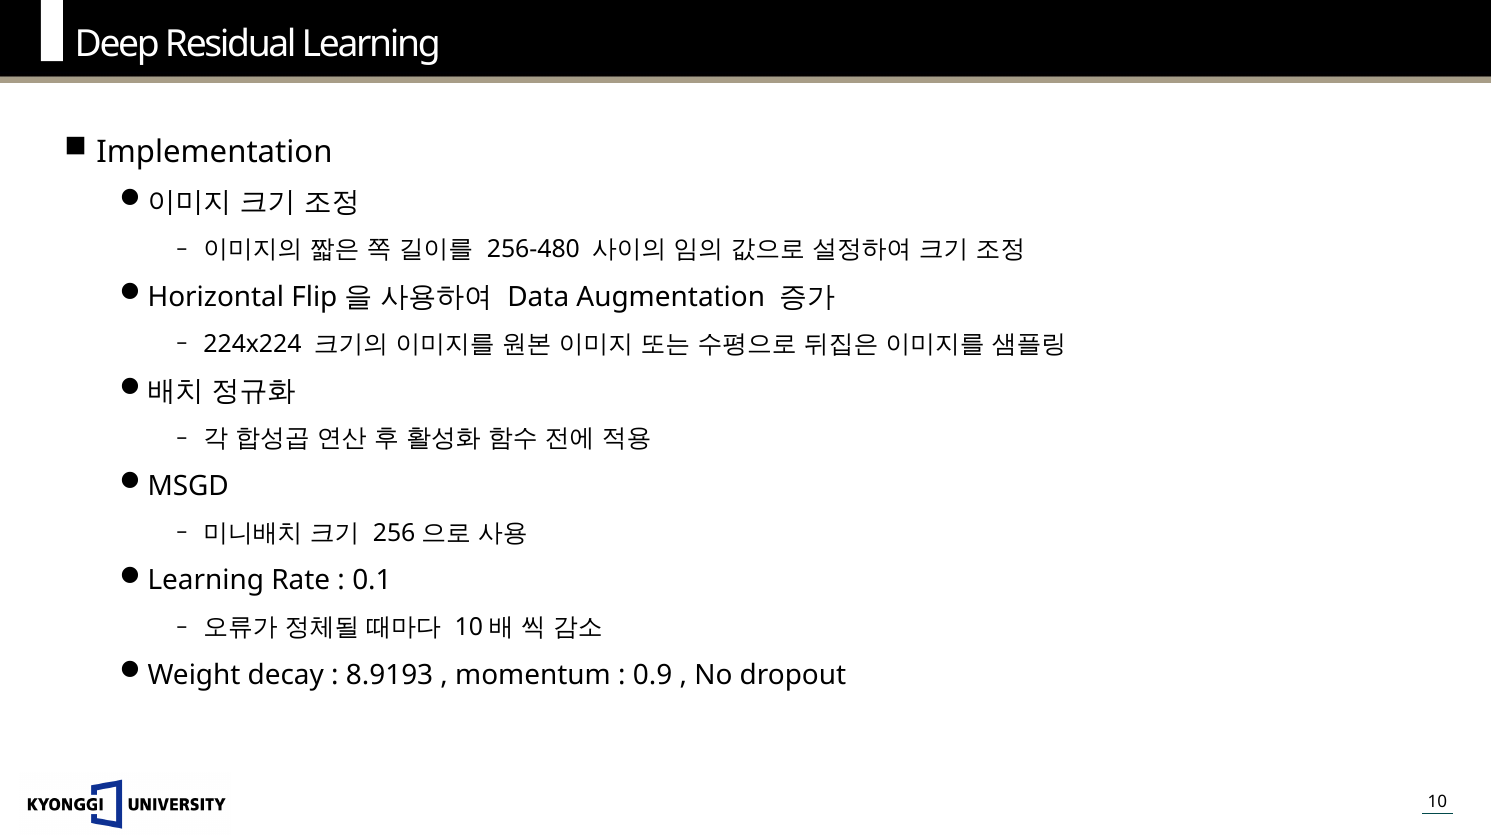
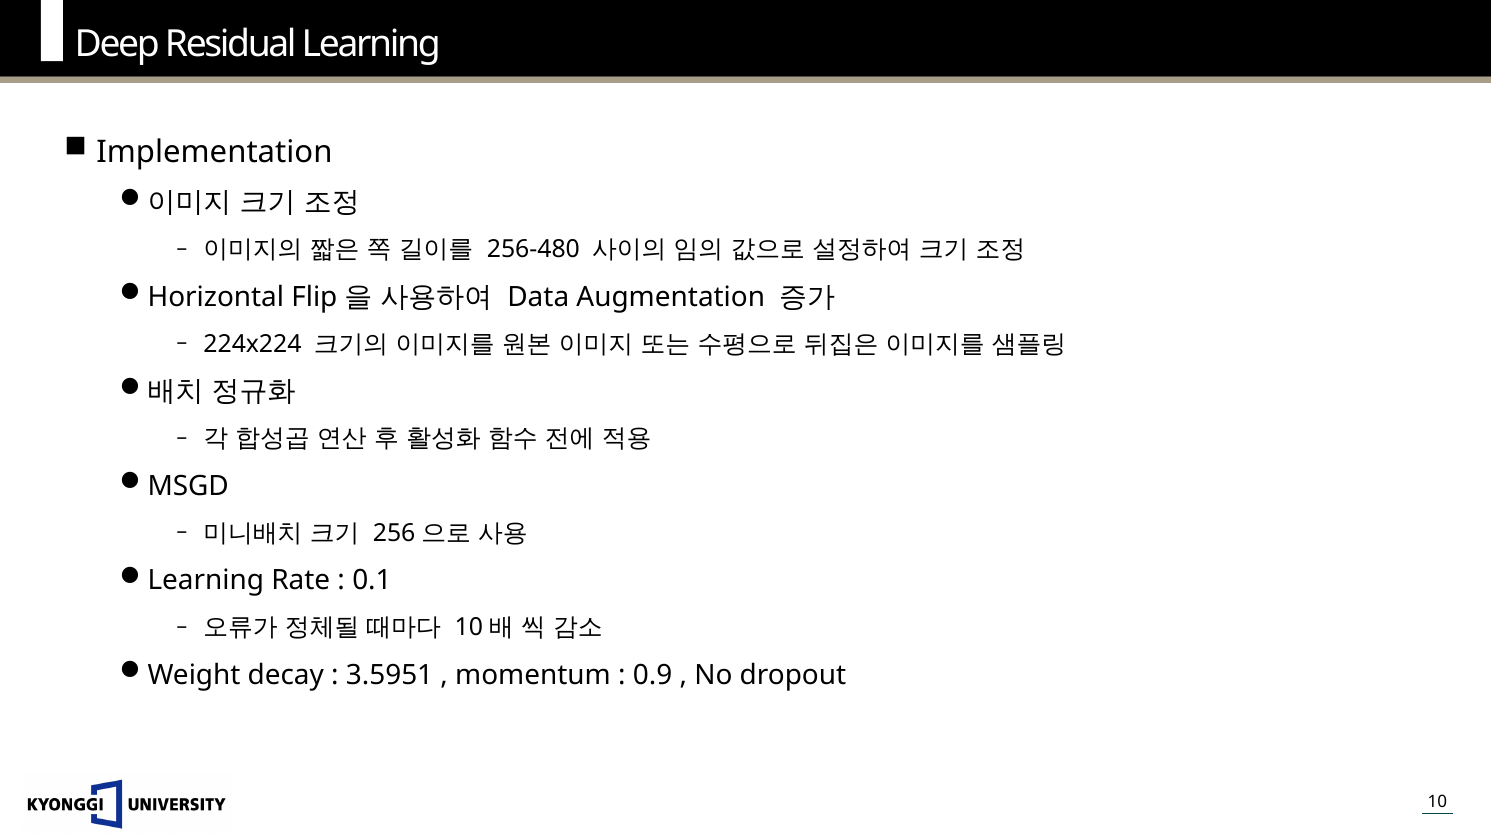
8.9193: 8.9193 -> 3.5951
